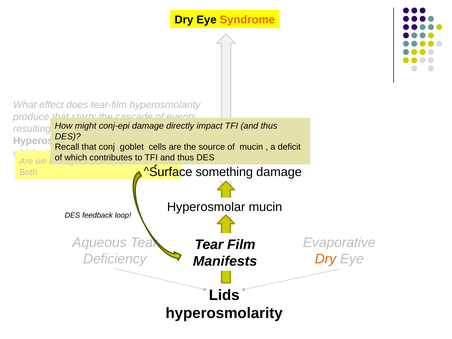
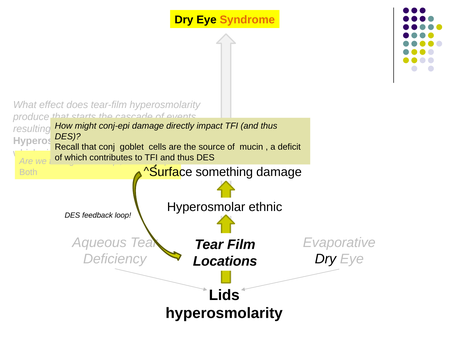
Hyperosmolar mucin: mucin -> ethnic
Dry at (326, 259) colour: orange -> black
Manifests: Manifests -> Locations
